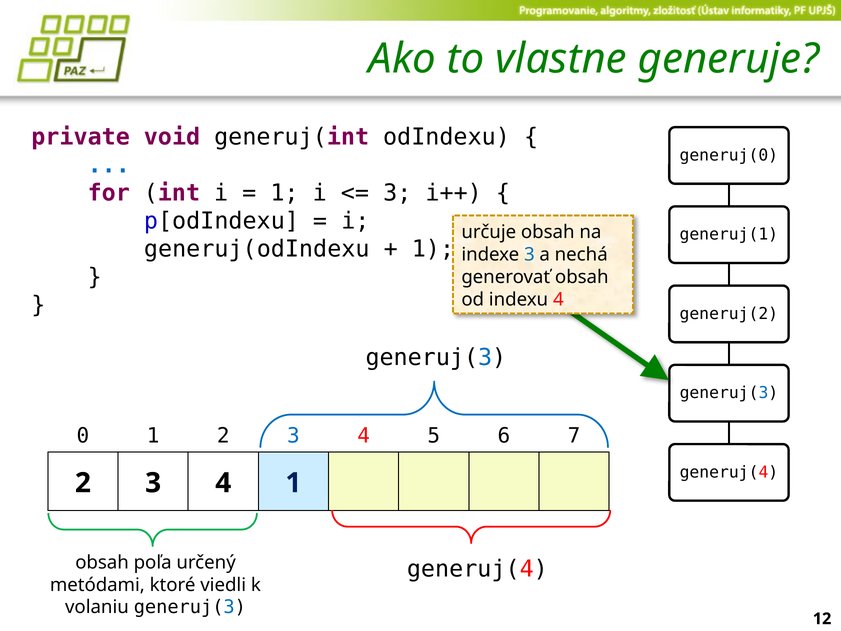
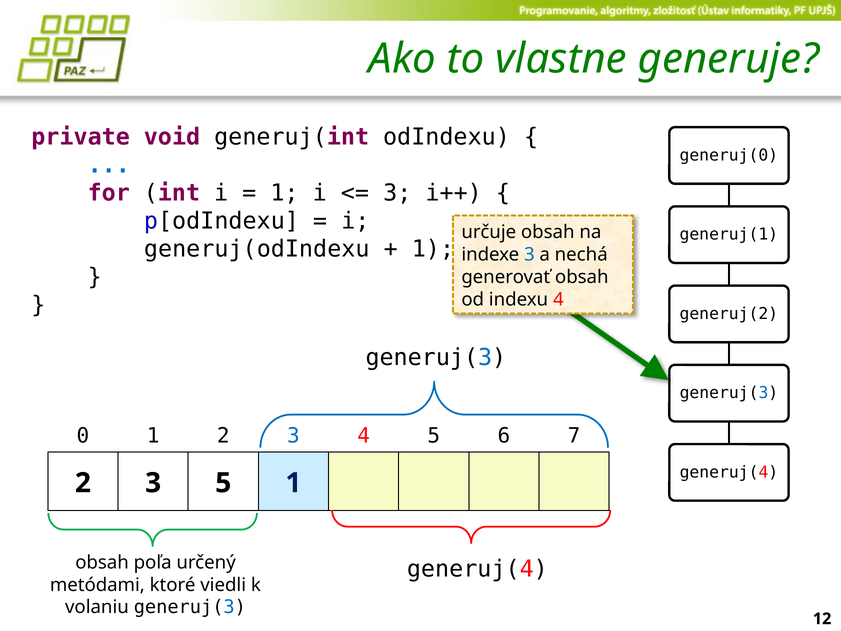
4 at (223, 483): 4 -> 5
